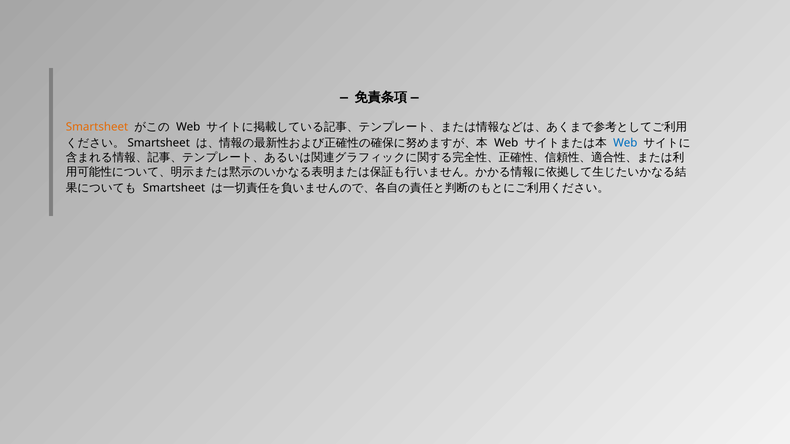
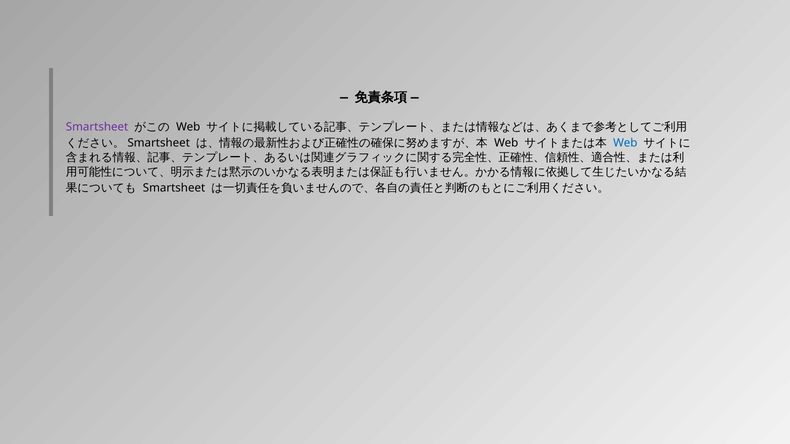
Smartsheet at (97, 127) colour: orange -> purple
